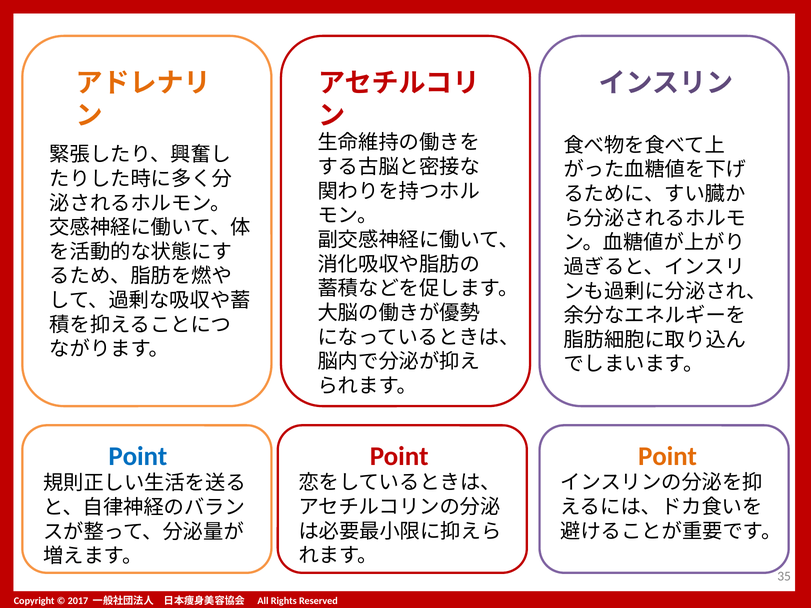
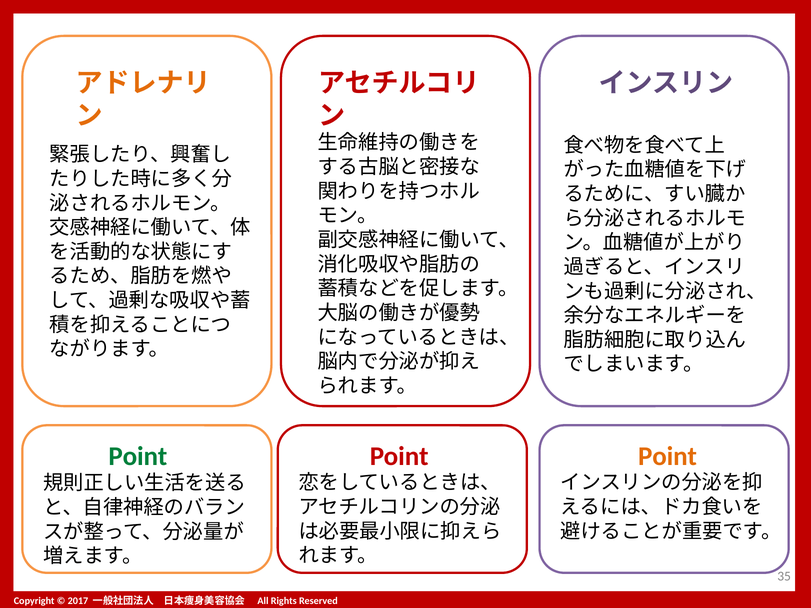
Point at (138, 456) colour: blue -> green
